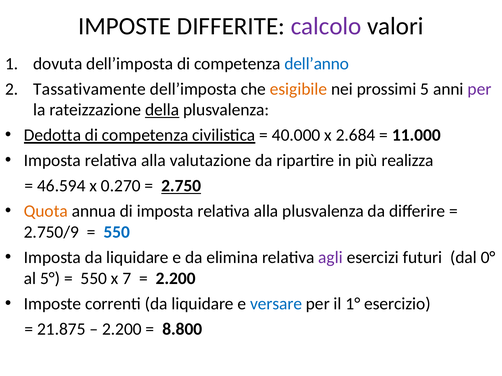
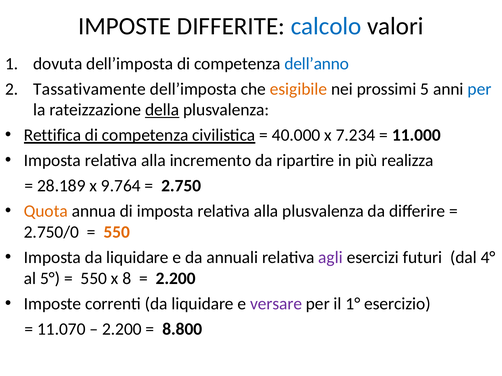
calcolo colour: purple -> blue
per at (480, 89) colour: purple -> blue
Dedotta: Dedotta -> Rettifica
2.684: 2.684 -> 7.234
valutazione: valutazione -> incremento
46.594: 46.594 -> 28.189
0.270: 0.270 -> 9.764
2.750 underline: present -> none
2.750/9: 2.750/9 -> 2.750/0
550 at (117, 232) colour: blue -> orange
elimina: elimina -> annuali
0°: 0° -> 4°
7: 7 -> 8
versare colour: blue -> purple
21.875: 21.875 -> 11.070
